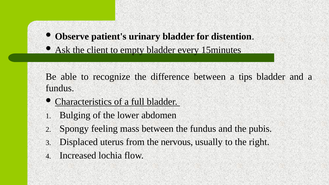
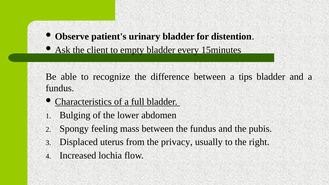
nervous: nervous -> privacy
